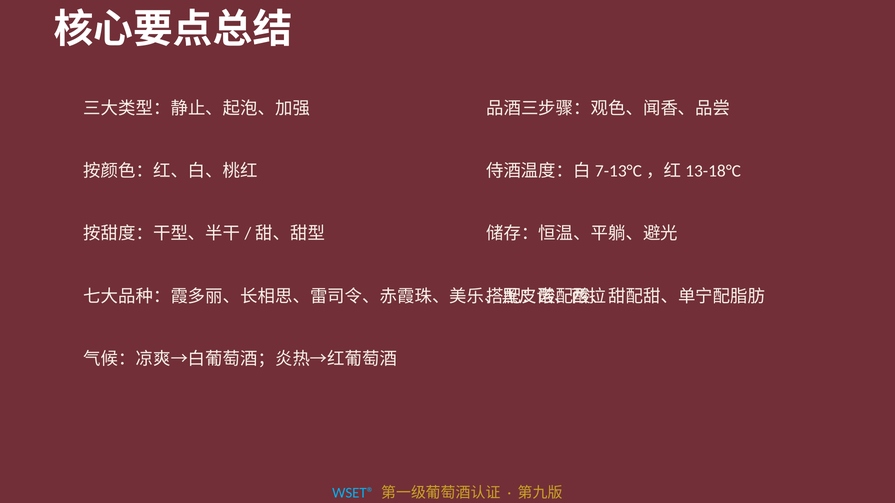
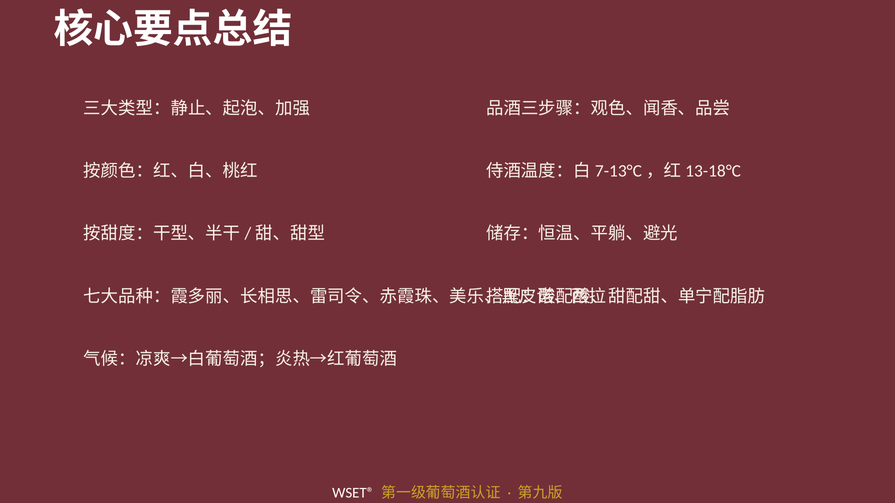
WSET® colour: light blue -> white
